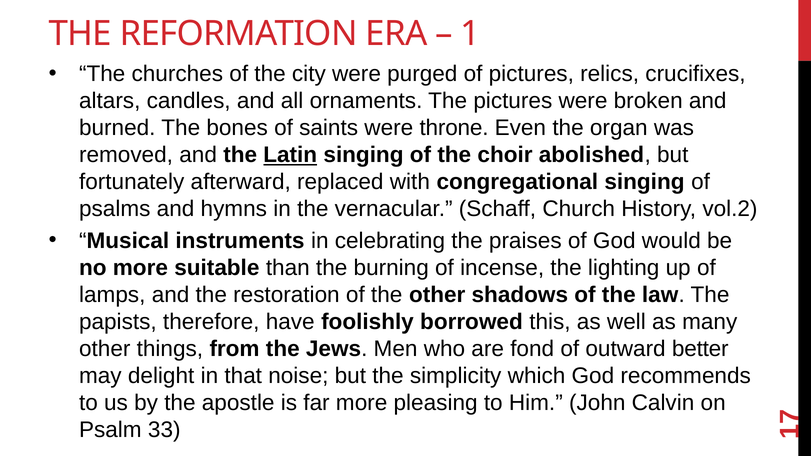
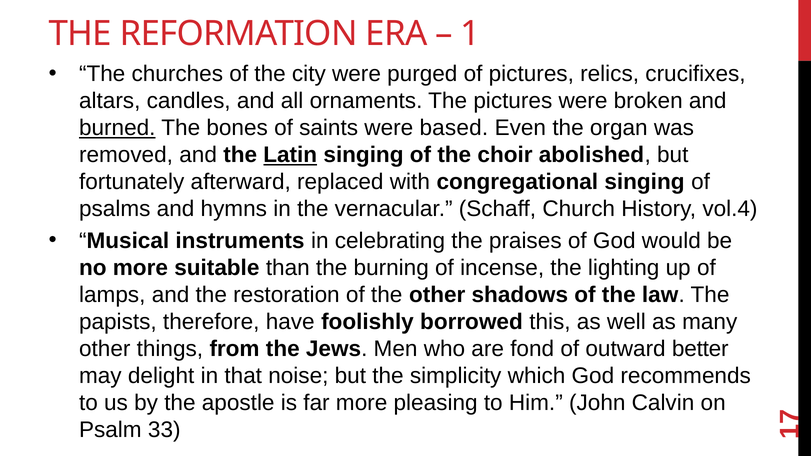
burned underline: none -> present
throne: throne -> based
vol.2: vol.2 -> vol.4
